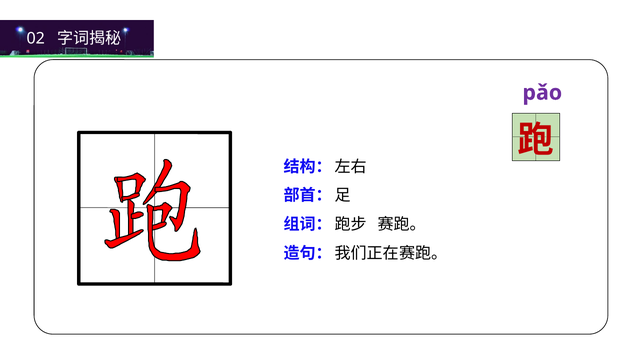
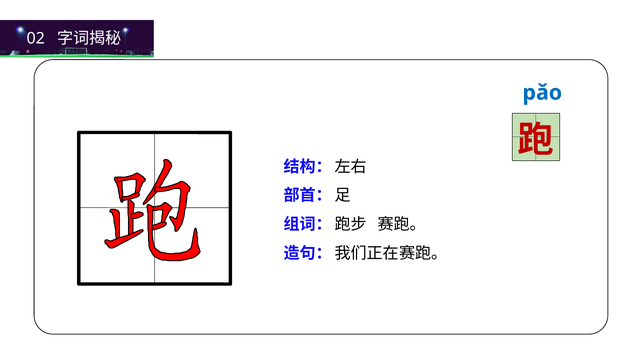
pǎo colour: purple -> blue
